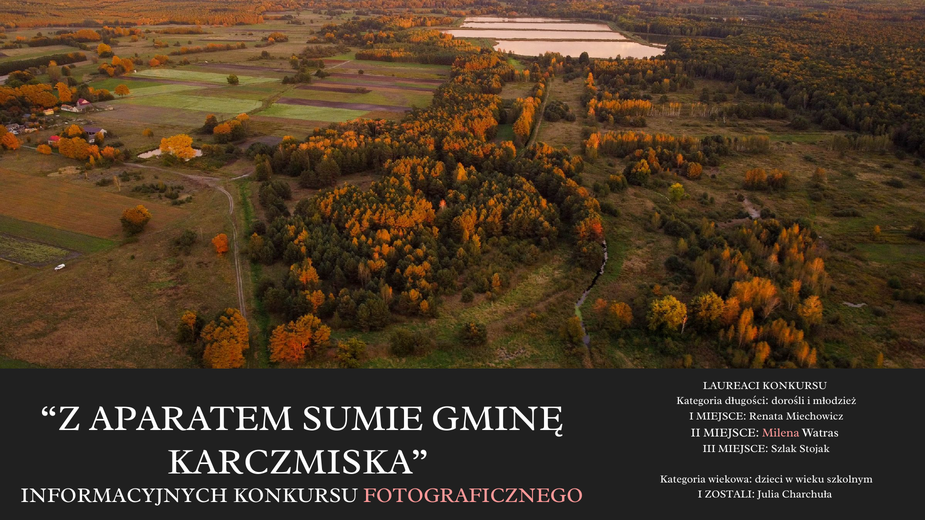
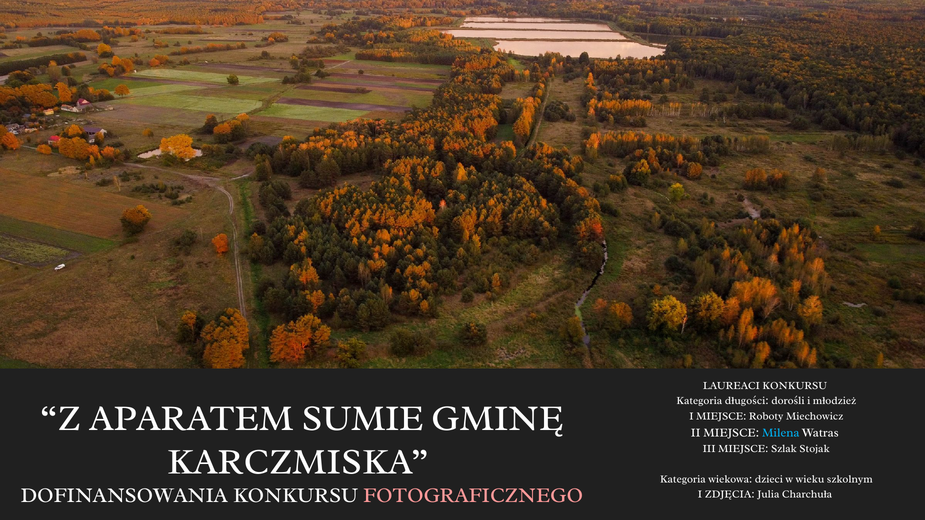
Renata: Renata -> Roboty
Milena colour: pink -> light blue
INFORMACYJNYCH: INFORMACYJNYCH -> DOFINANSOWANIA
ZOSTALI: ZOSTALI -> ZDJĘCIA
